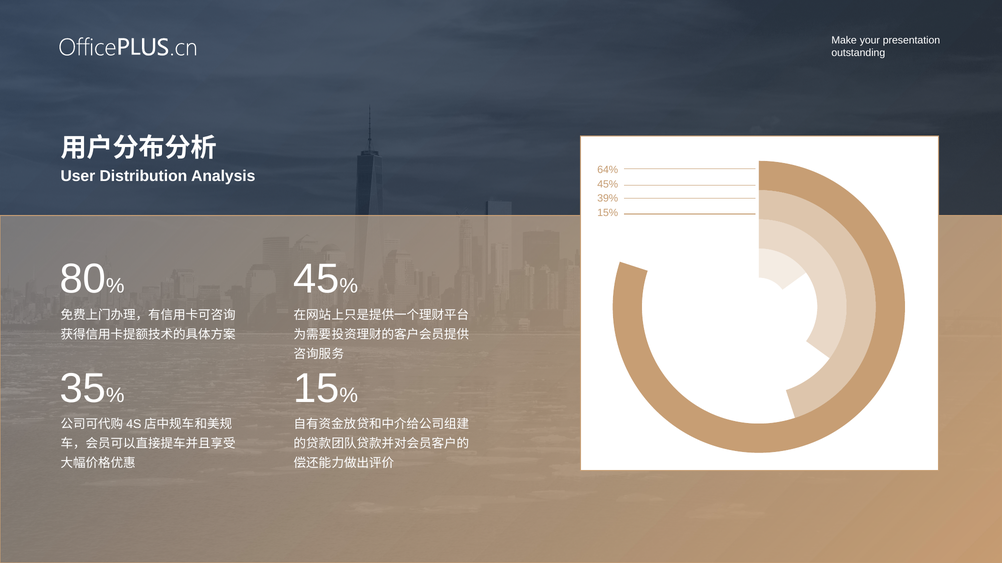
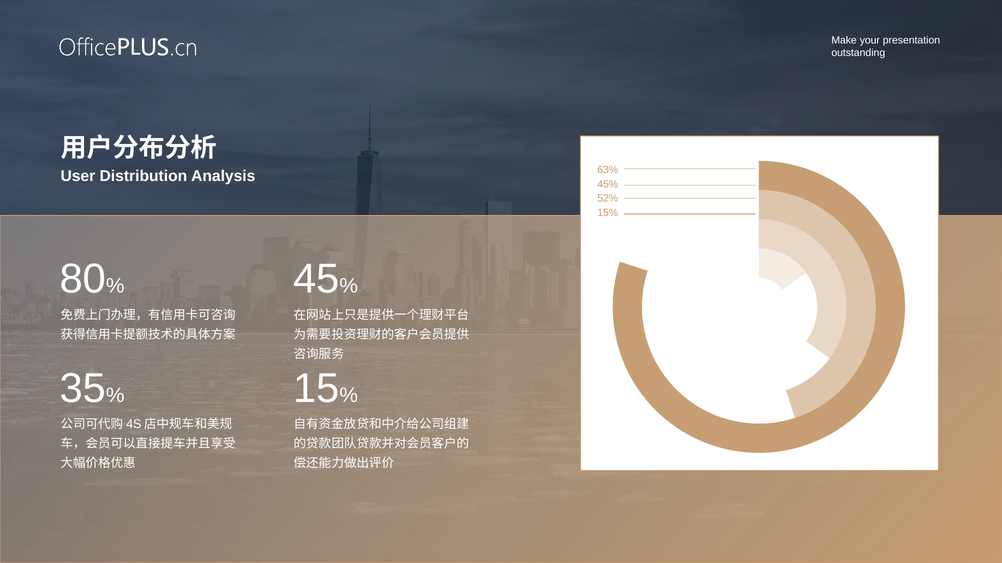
64%: 64% -> 63%
39%: 39% -> 52%
